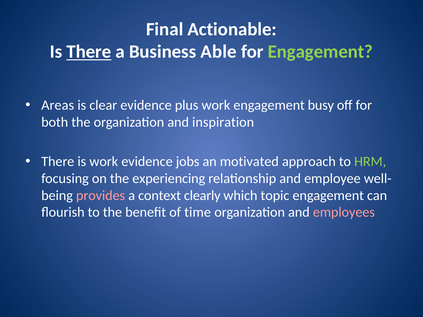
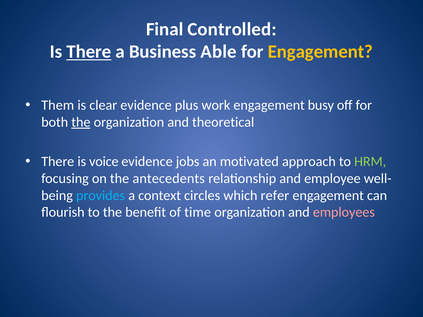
Actionable: Actionable -> Controlled
Engagement at (320, 52) colour: light green -> yellow
Areas: Areas -> Them
the at (81, 122) underline: none -> present
inspiration: inspiration -> theoretical
is work: work -> voice
experiencing: experiencing -> antecedents
provides colour: pink -> light blue
clearly: clearly -> circles
topic: topic -> refer
